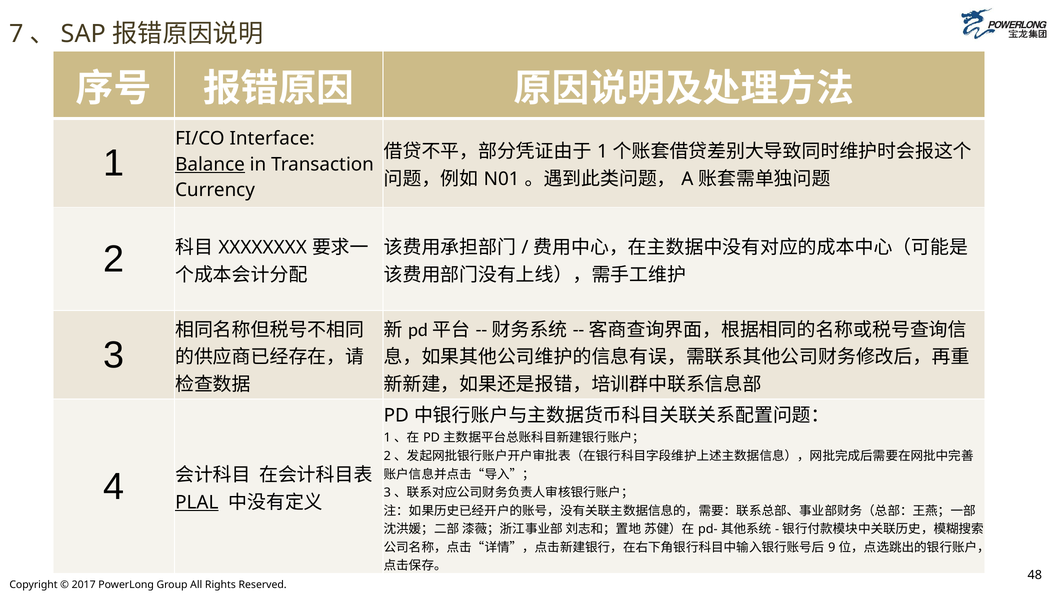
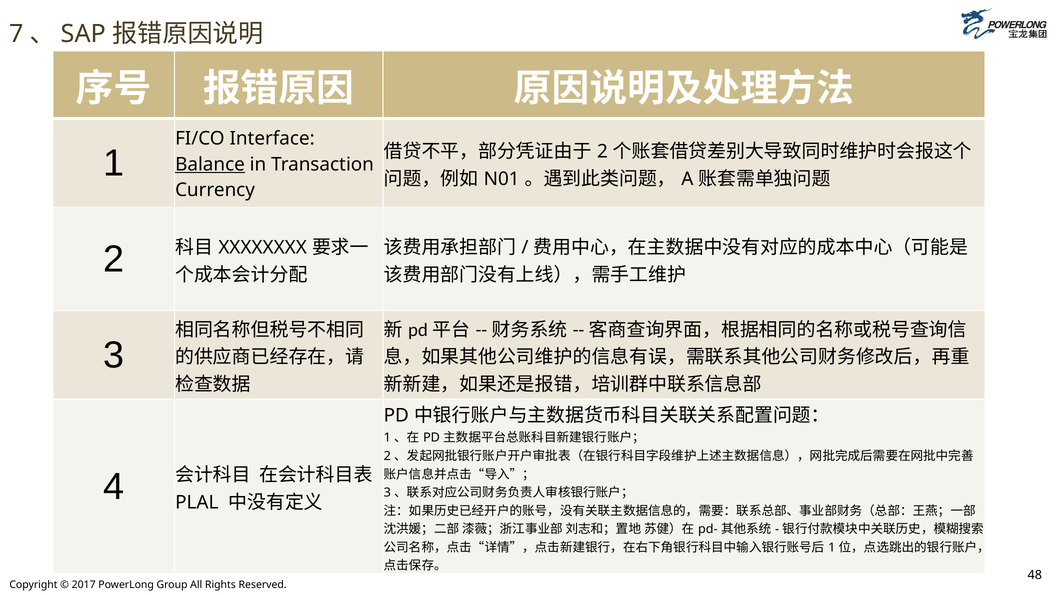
1 at (602, 152): 1 -> 2
PLAL underline: present -> none
9 at (832, 548): 9 -> 1
